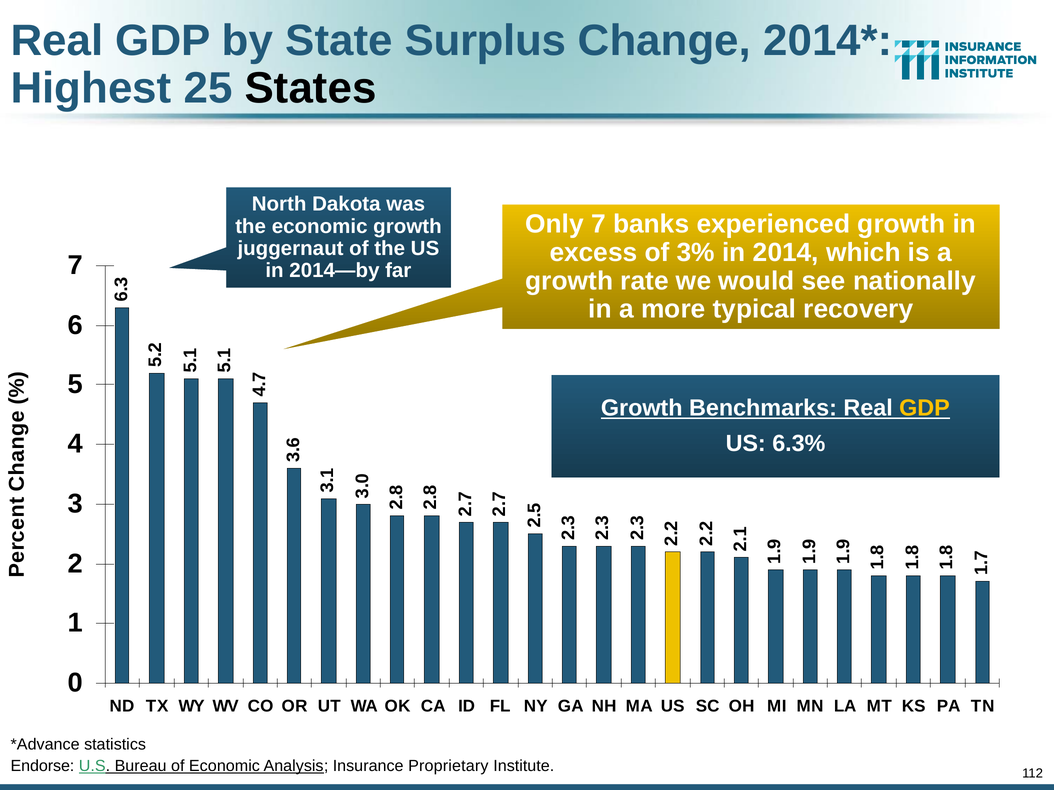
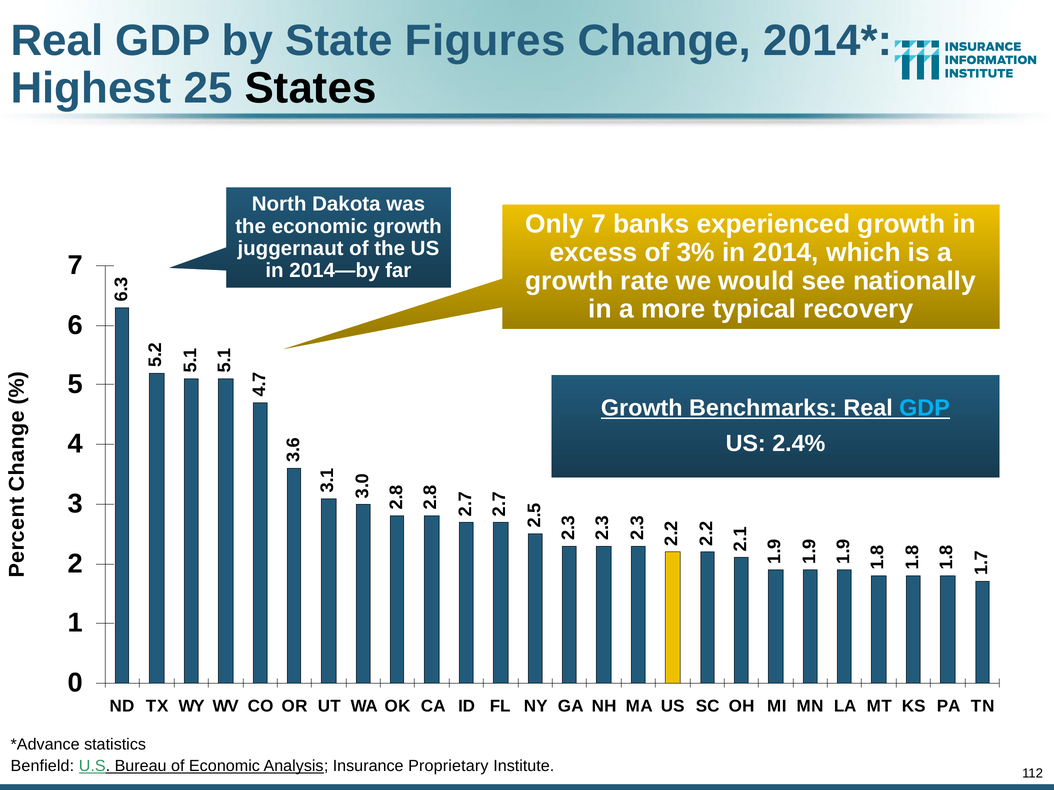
Surplus: Surplus -> Figures
GDP at (924, 408) colour: yellow -> light blue
6.3%: 6.3% -> 2.4%
Endorse: Endorse -> Benfield
